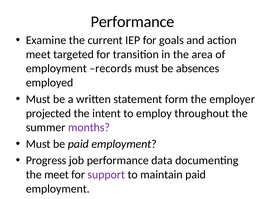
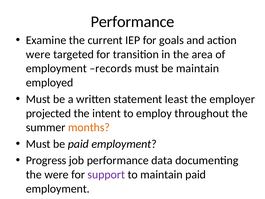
meet at (38, 54): meet -> were
be absences: absences -> maintain
form: form -> least
months colour: purple -> orange
the meet: meet -> were
